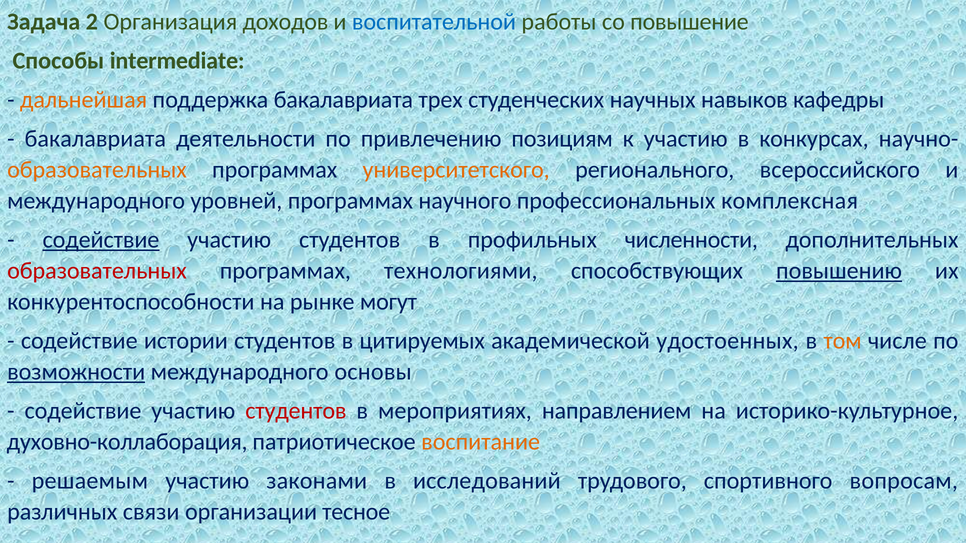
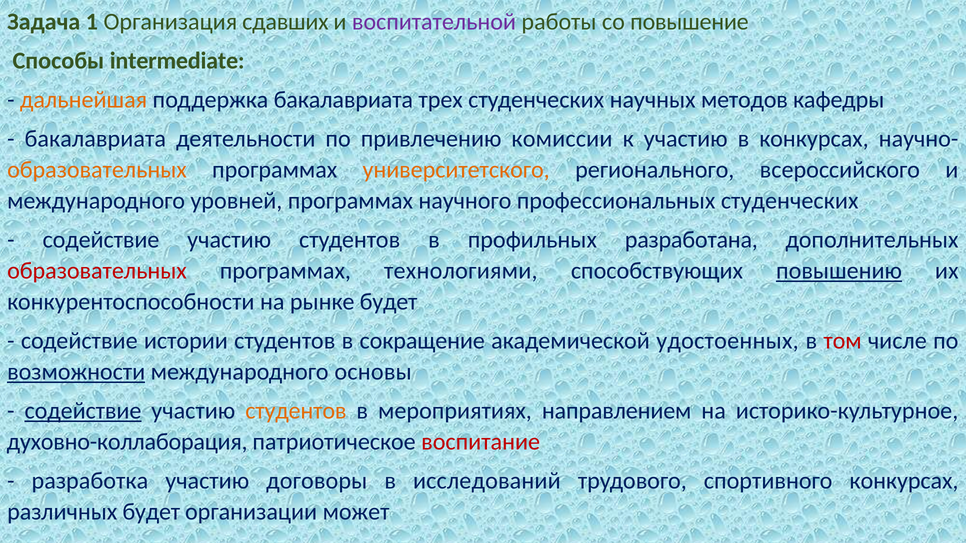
2: 2 -> 1
доходов: доходов -> сдавших
воспитательной colour: blue -> purple
навыков: навыков -> методов
позициям: позициям -> комиссии
профессиональных комплексная: комплексная -> студенческих
содействие at (101, 240) underline: present -> none
численности: численности -> разработана
рынке могут: могут -> будет
цитируемых: цитируемых -> сокращение
том colour: orange -> red
содействие at (83, 411) underline: none -> present
студентов at (296, 411) colour: red -> orange
воспитание colour: orange -> red
решаемым: решаемым -> разработка
законами: законами -> договоры
спортивного вопросам: вопросам -> конкурсах
различных связи: связи -> будет
тесное: тесное -> может
